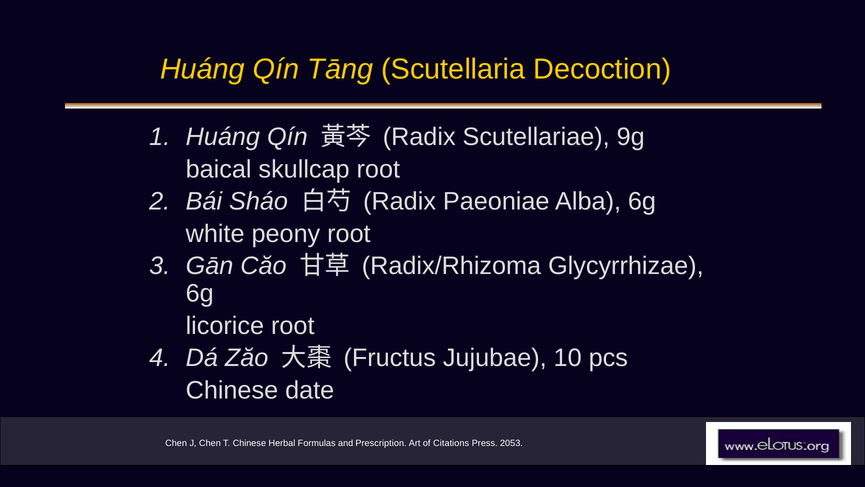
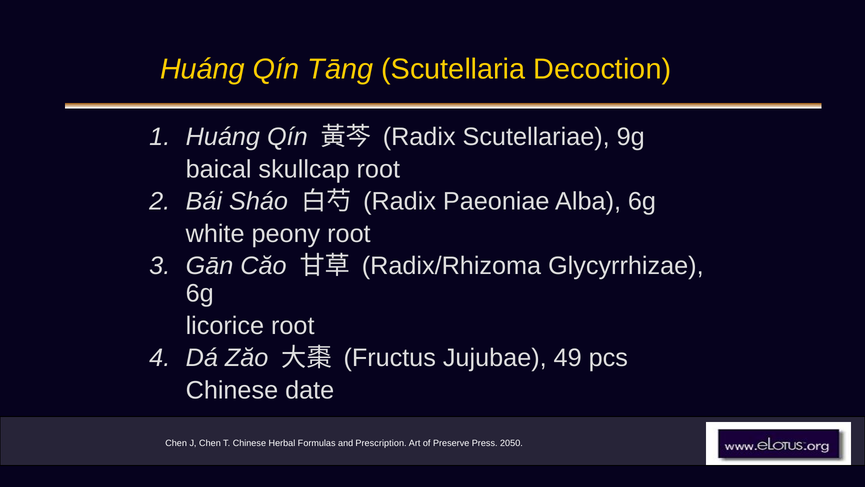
10: 10 -> 49
Citations: Citations -> Preserve
2053: 2053 -> 2050
